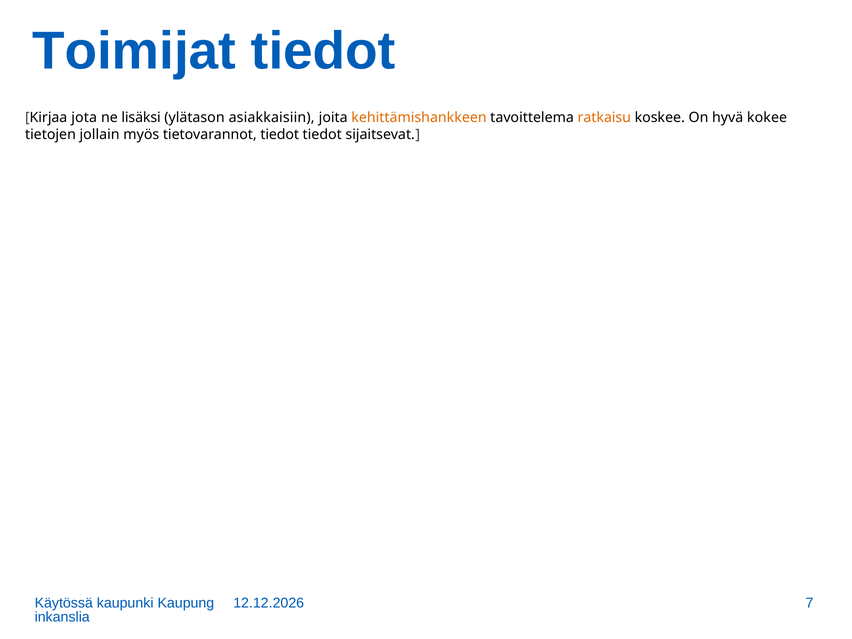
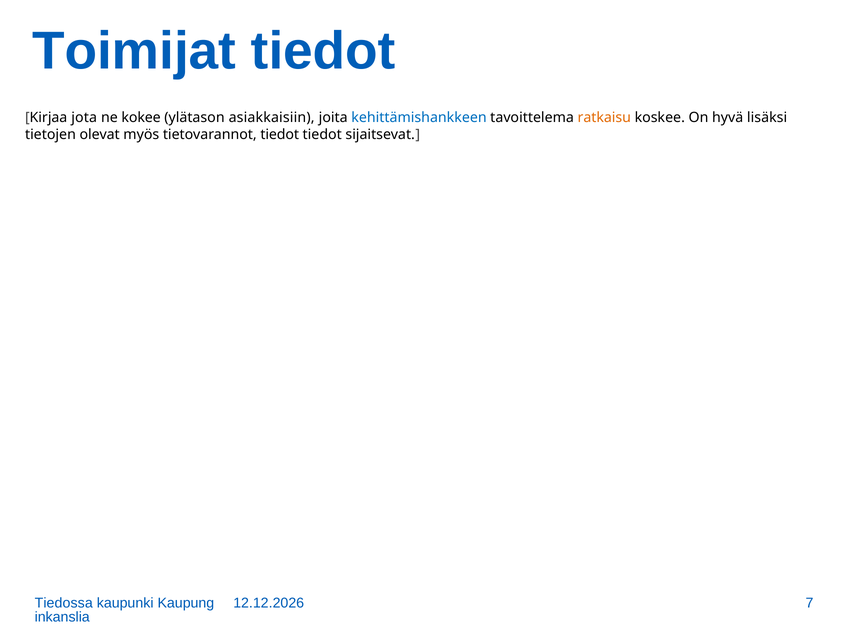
lisäksi: lisäksi -> kokee
kehittämishankkeen colour: orange -> blue
kokee: kokee -> lisäksi
jollain: jollain -> olevat
Käytössä: Käytössä -> Tiedossa
